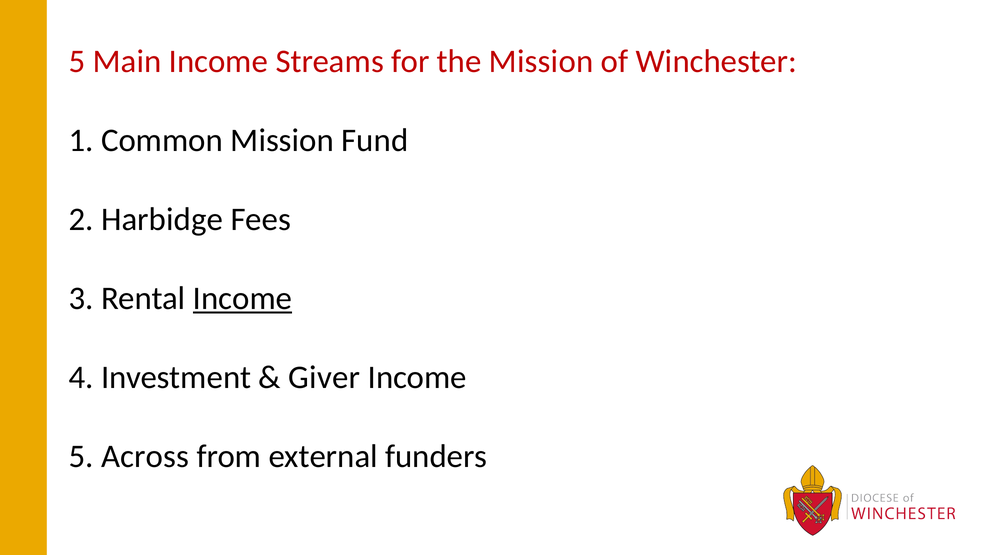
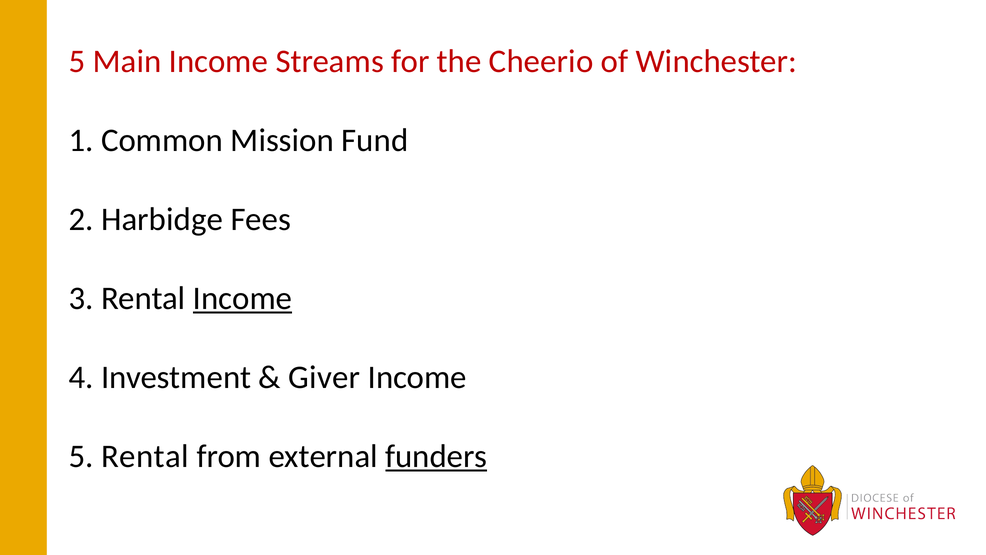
the Mission: Mission -> Cheerio
5 Across: Across -> Rental
funders underline: none -> present
